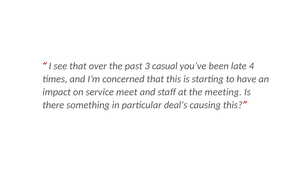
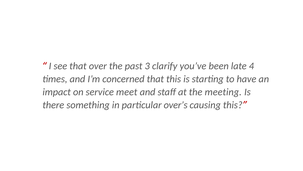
casual: casual -> clarify
deal’s: deal’s -> over’s
